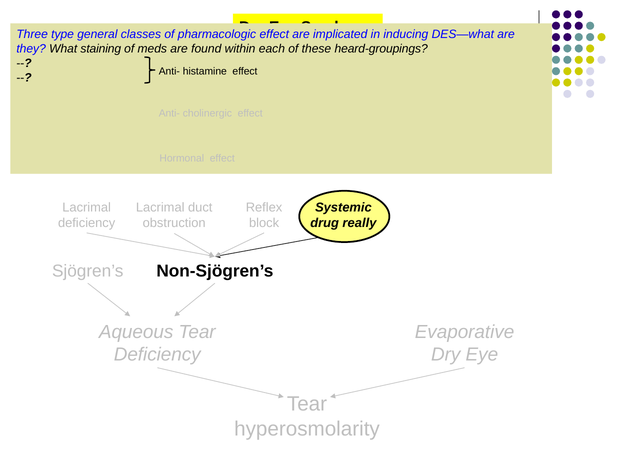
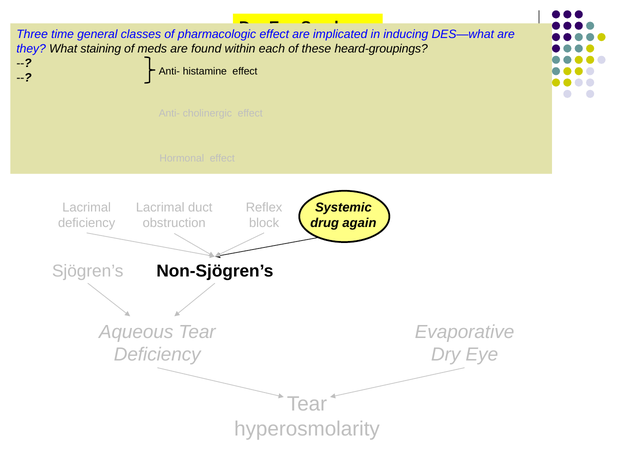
type: type -> time
really: really -> again
